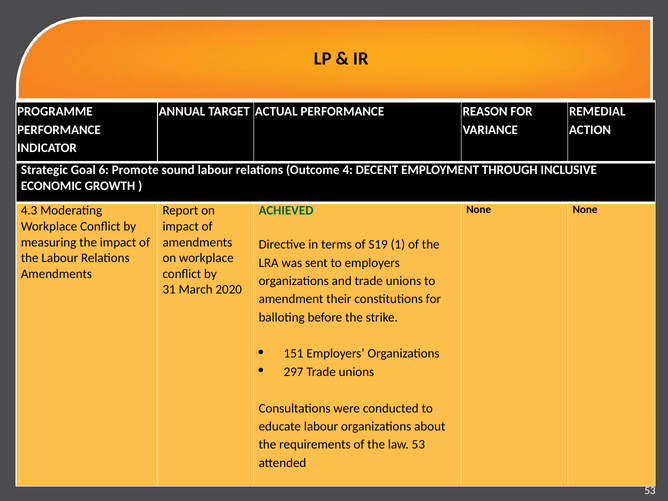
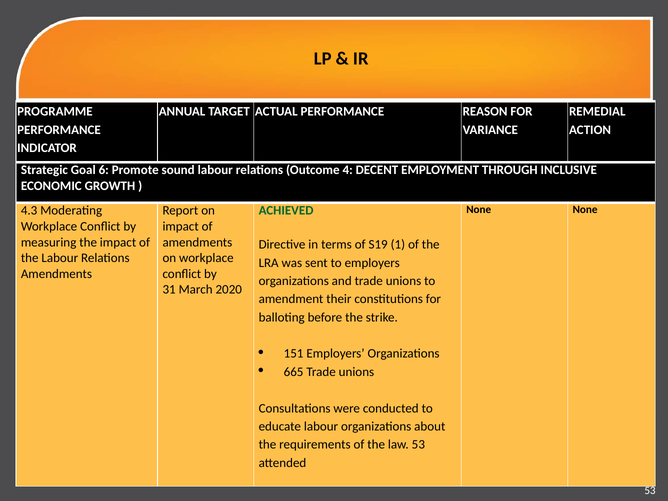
297: 297 -> 665
